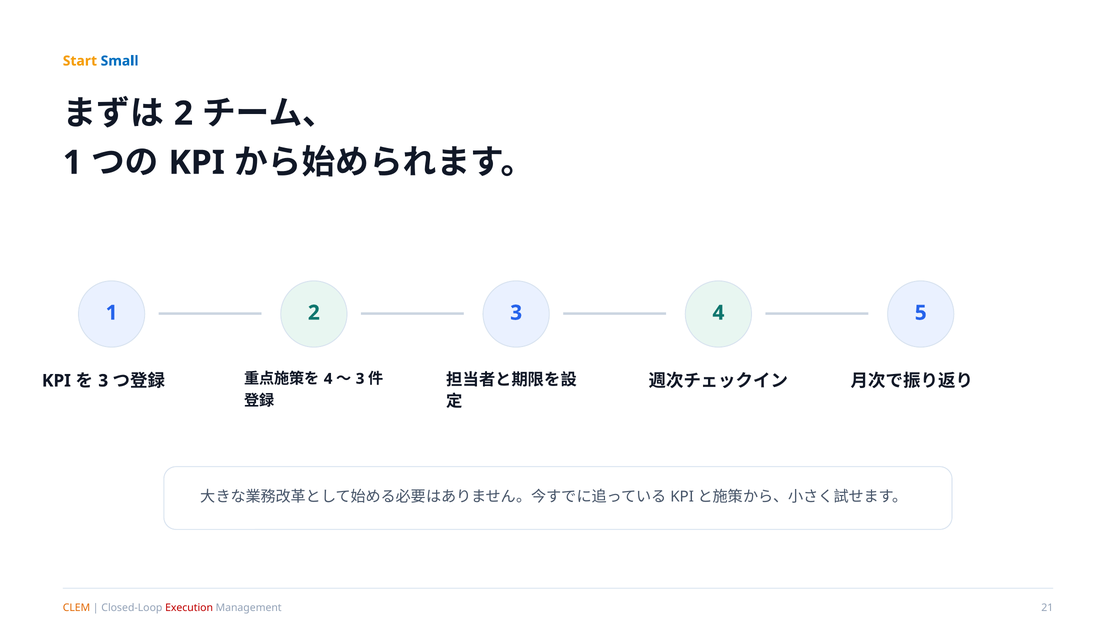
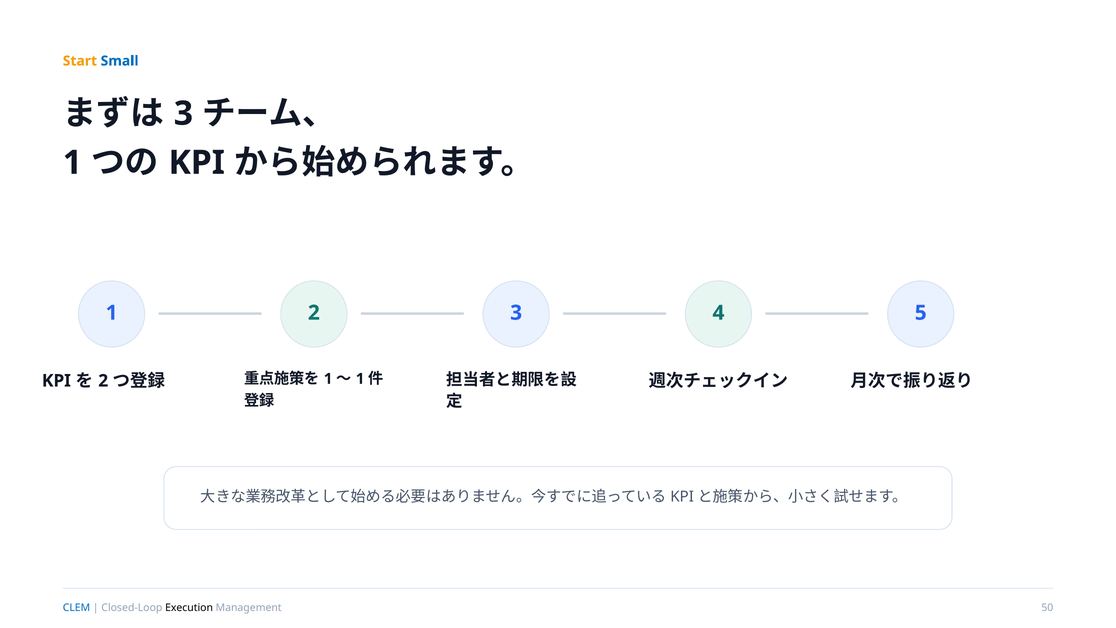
2 at (183, 114): 2 -> 3
4 at (328, 379): 4 -> 1
3 at (360, 379): 3 -> 1
3 at (103, 381): 3 -> 2
CLEM colour: orange -> blue
Execution colour: red -> black
21: 21 -> 50
